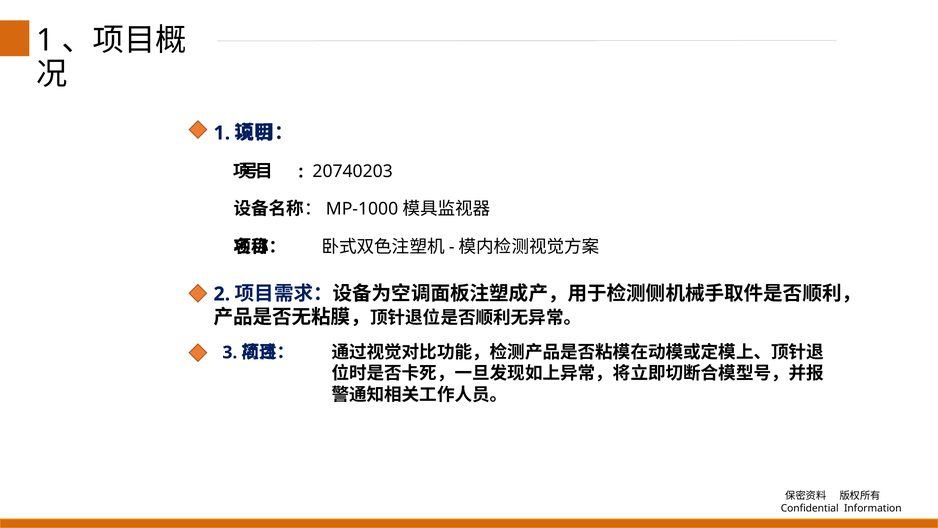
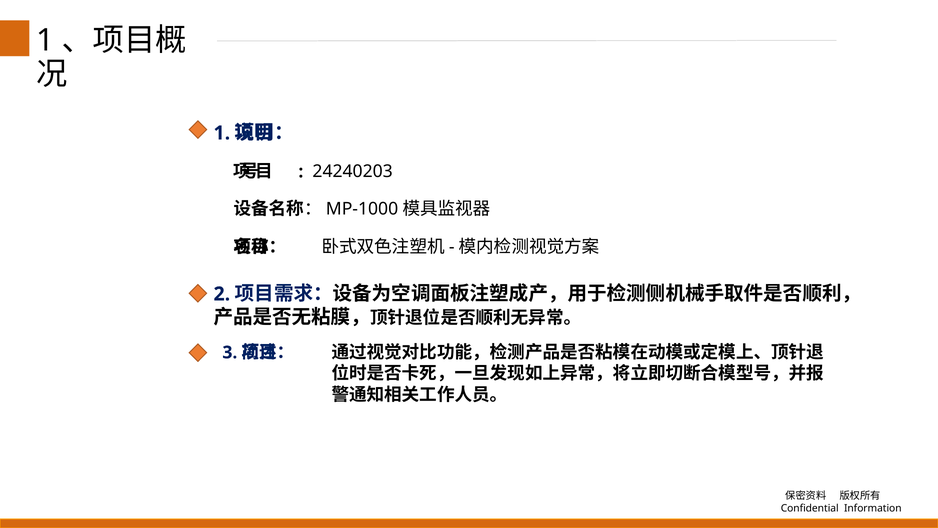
20740203: 20740203 -> 24240203
